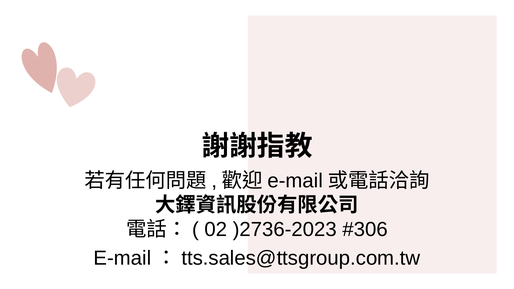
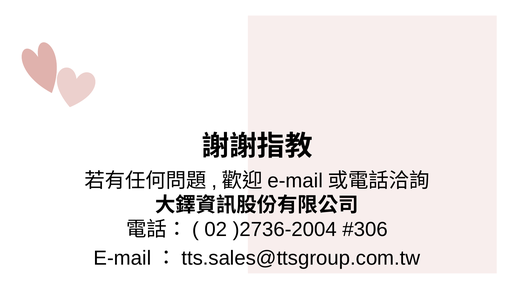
)2736-2023: )2736-2023 -> )2736-2004
